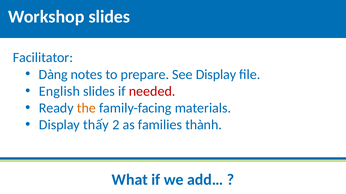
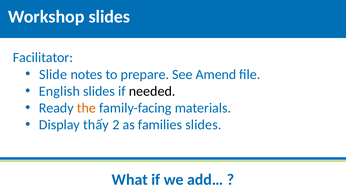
Dàng: Dàng -> Slide
See Display: Display -> Amend
needed colour: red -> black
families thành: thành -> slides
